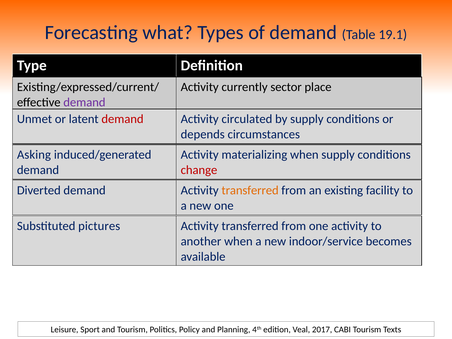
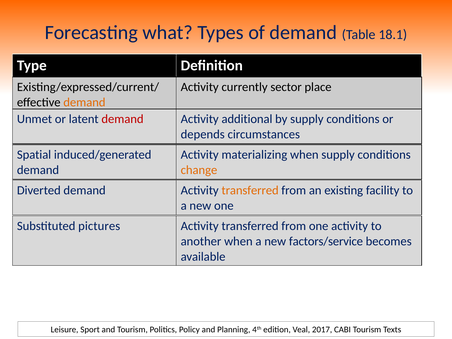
19.1: 19.1 -> 18.1
demand at (84, 102) colour: purple -> orange
circulated: circulated -> additional
Asking: Asking -> Spatial
change colour: red -> orange
indoor/service: indoor/service -> factors/service
